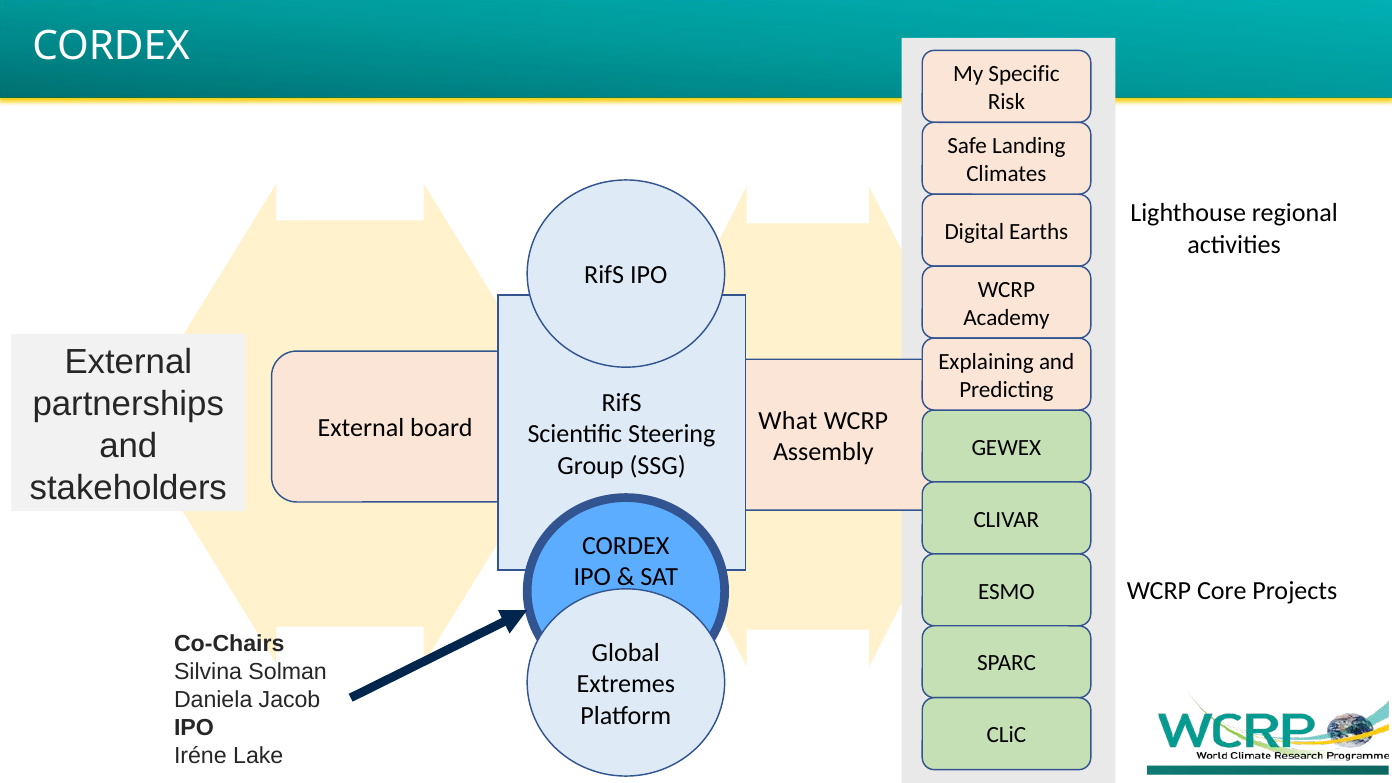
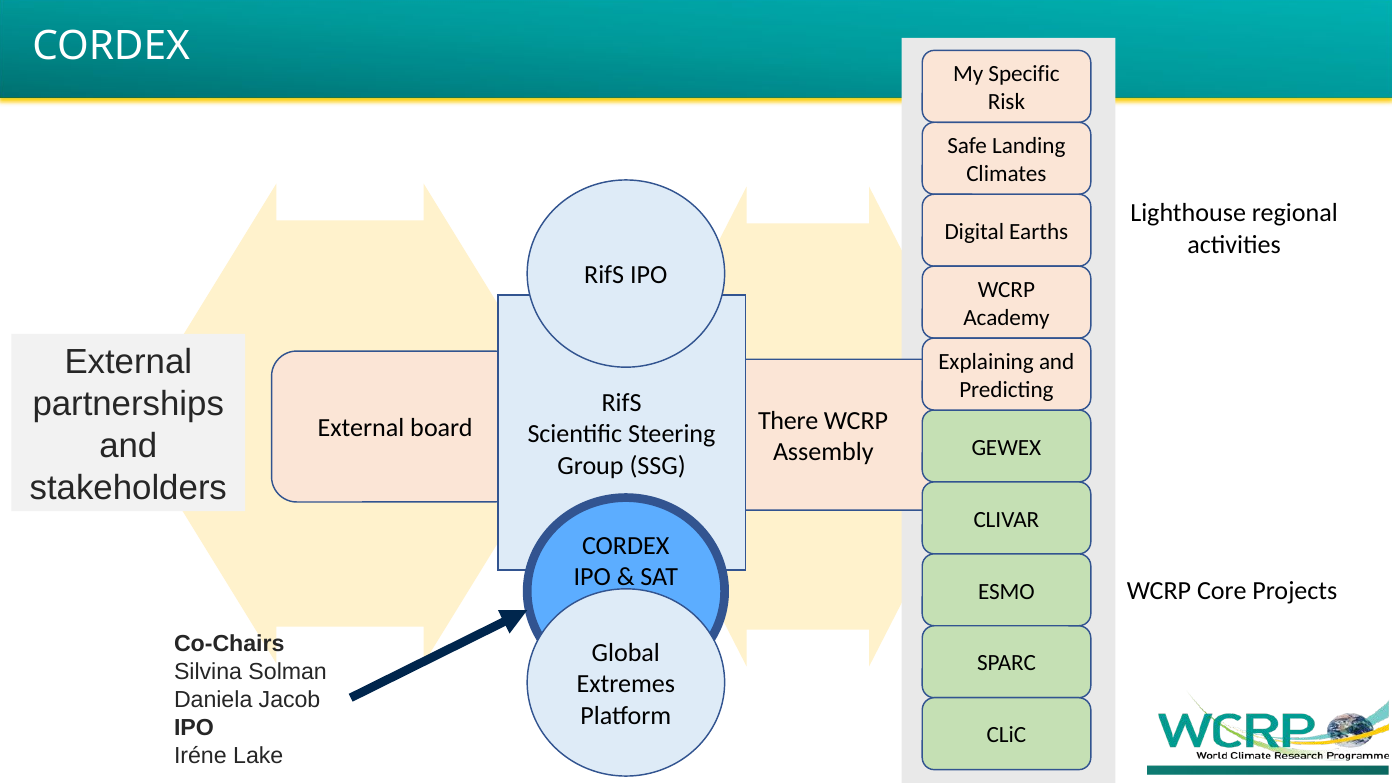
What: What -> There
